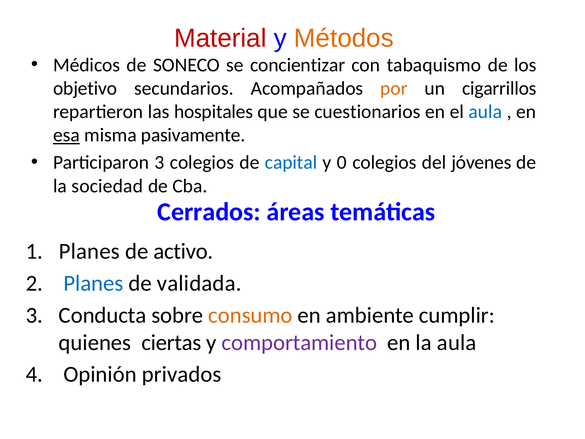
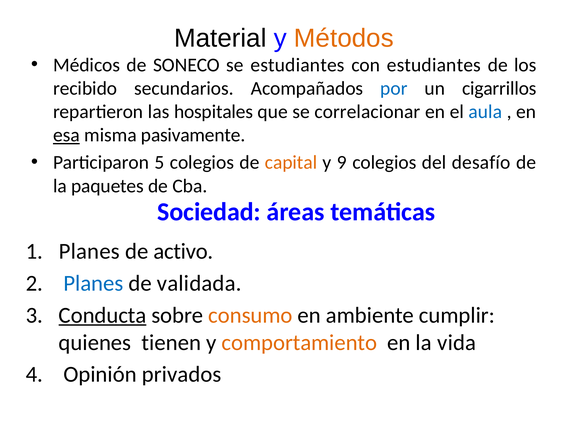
Material colour: red -> black
se concientizar: concientizar -> estudiantes
con tabaquismo: tabaquismo -> estudiantes
objetivo: objetivo -> recibido
por colour: orange -> blue
cuestionarios: cuestionarios -> correlacionar
Participaron 3: 3 -> 5
capital colour: blue -> orange
0: 0 -> 9
jóvenes: jóvenes -> desafío
sociedad: sociedad -> paquetes
Cerrados: Cerrados -> Sociedad
Conducta underline: none -> present
ciertas: ciertas -> tienen
comportamiento colour: purple -> orange
la aula: aula -> vida
